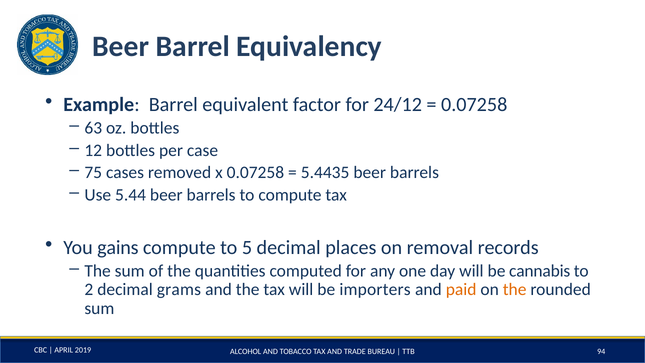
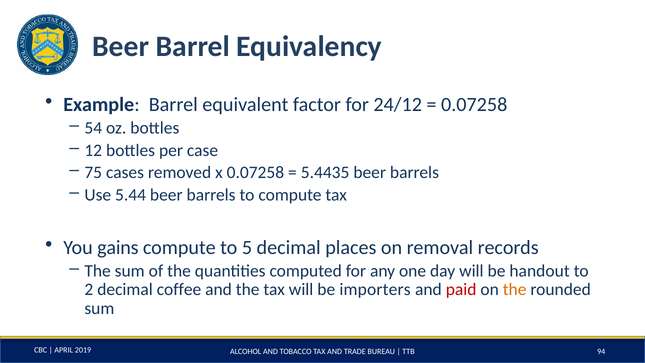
63: 63 -> 54
cannabis: cannabis -> handout
grams: grams -> coffee
paid colour: orange -> red
